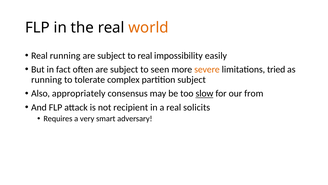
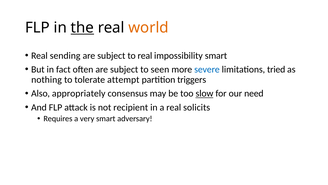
the underline: none -> present
Real running: running -> sending
impossibility easily: easily -> smart
severe colour: orange -> blue
running at (47, 80): running -> nothing
complex: complex -> attempt
partition subject: subject -> triggers
from: from -> need
